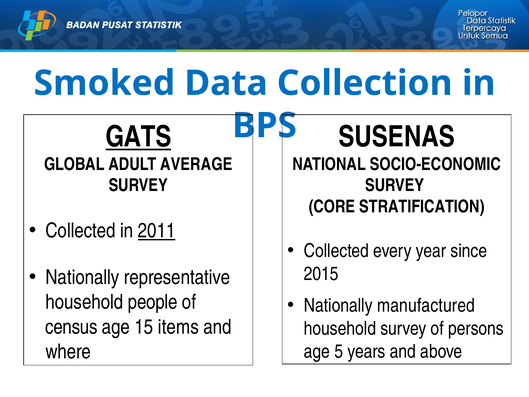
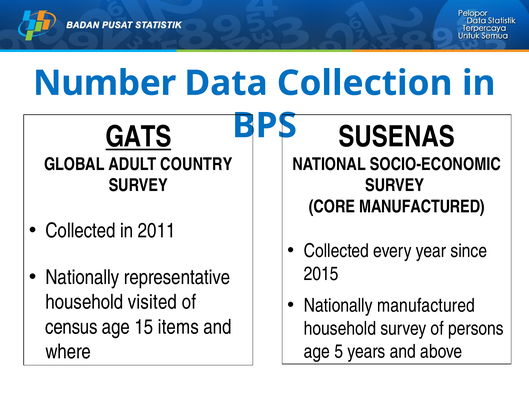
Smoked: Smoked -> Number
AVERAGE: AVERAGE -> COUNTRY
CORE STRATIFICATION: STRATIFICATION -> MANUFACTURED
2011 underline: present -> none
people: people -> visited
